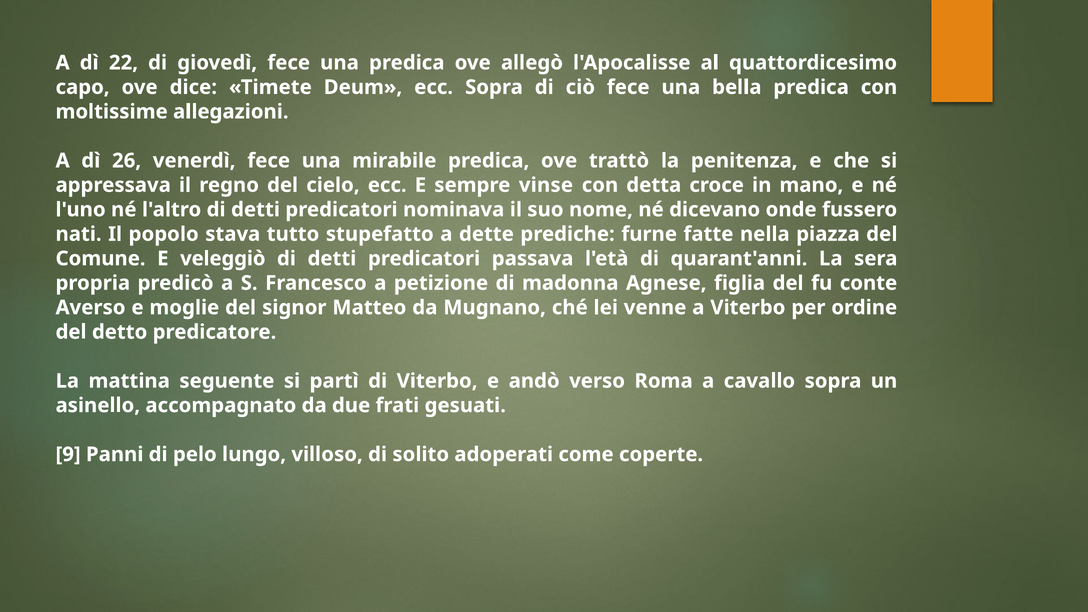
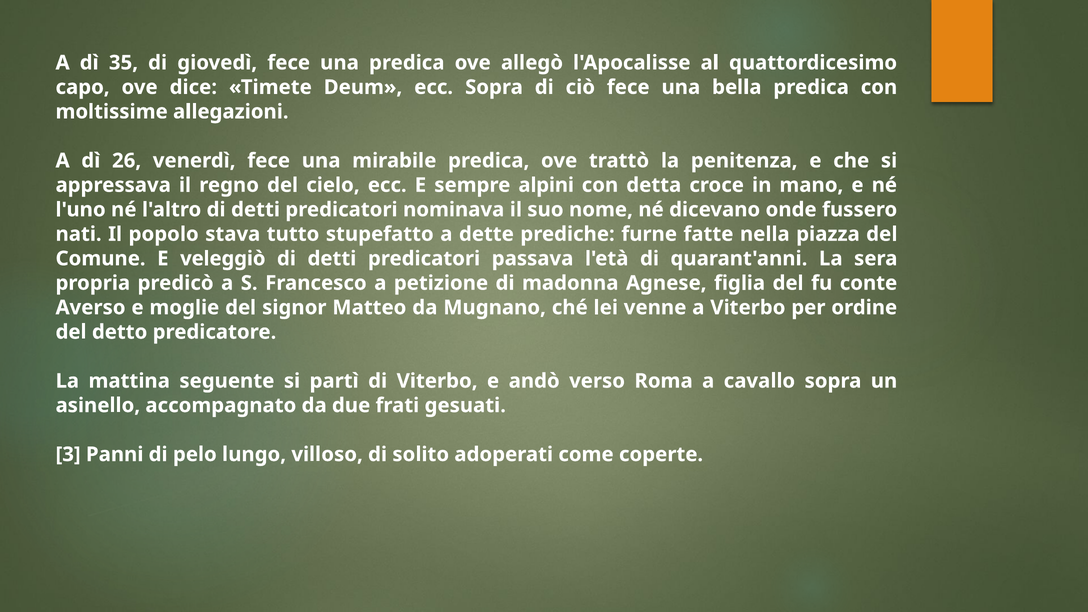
22: 22 -> 35
vinse: vinse -> alpini
9: 9 -> 3
